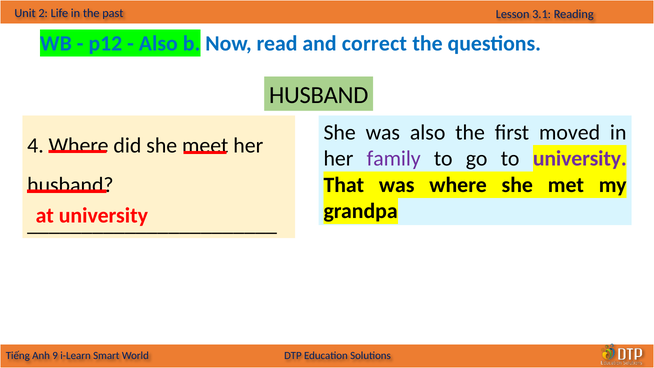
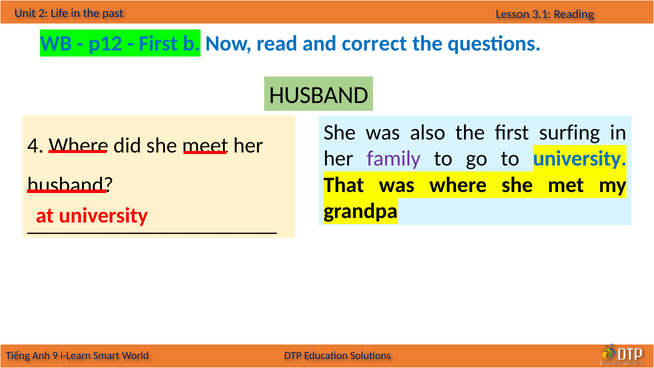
Also at (158, 43): Also -> First
moved: moved -> surfing
university at (580, 159) colour: purple -> blue
